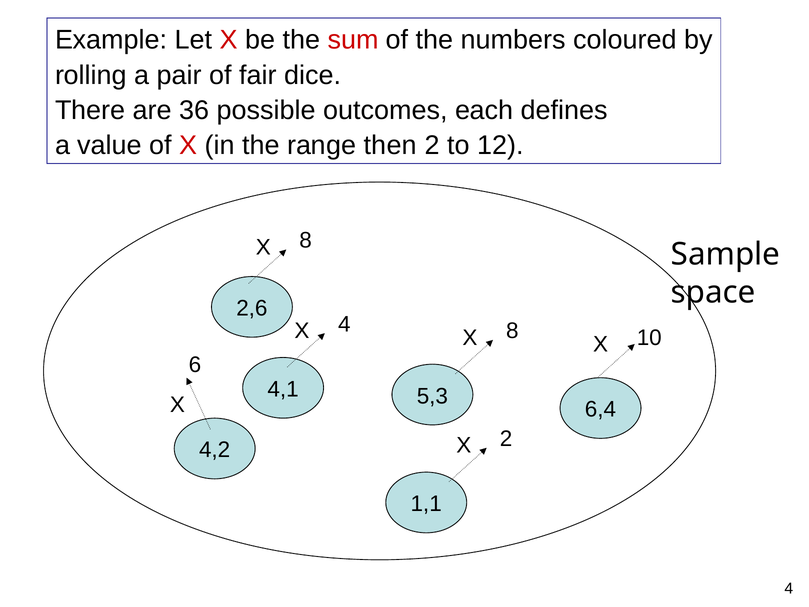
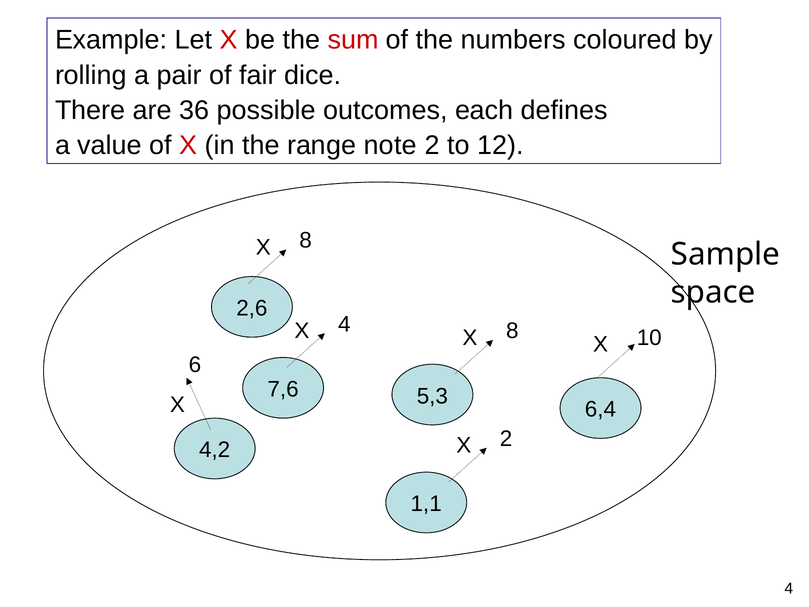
then: then -> note
4,1: 4,1 -> 7,6
